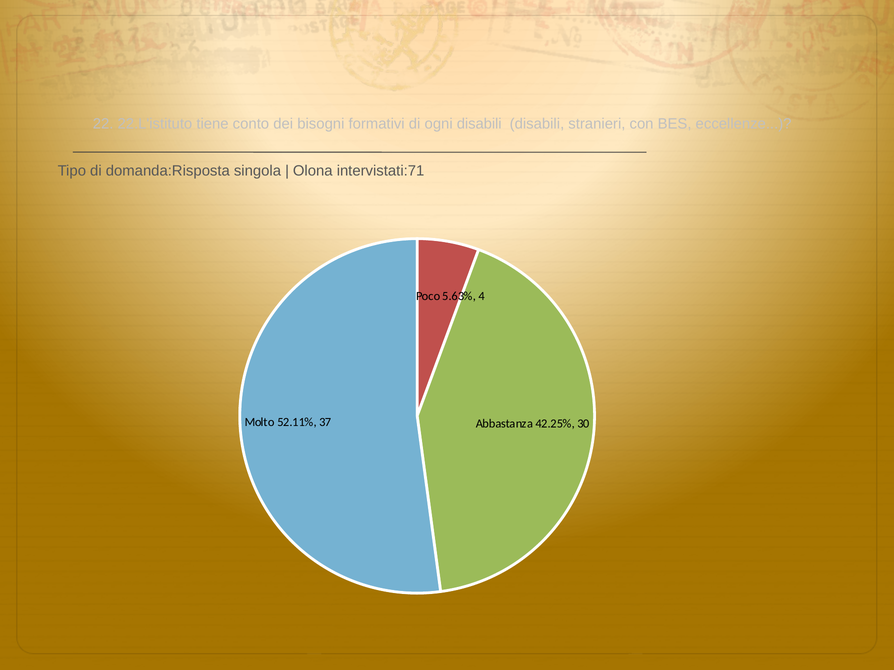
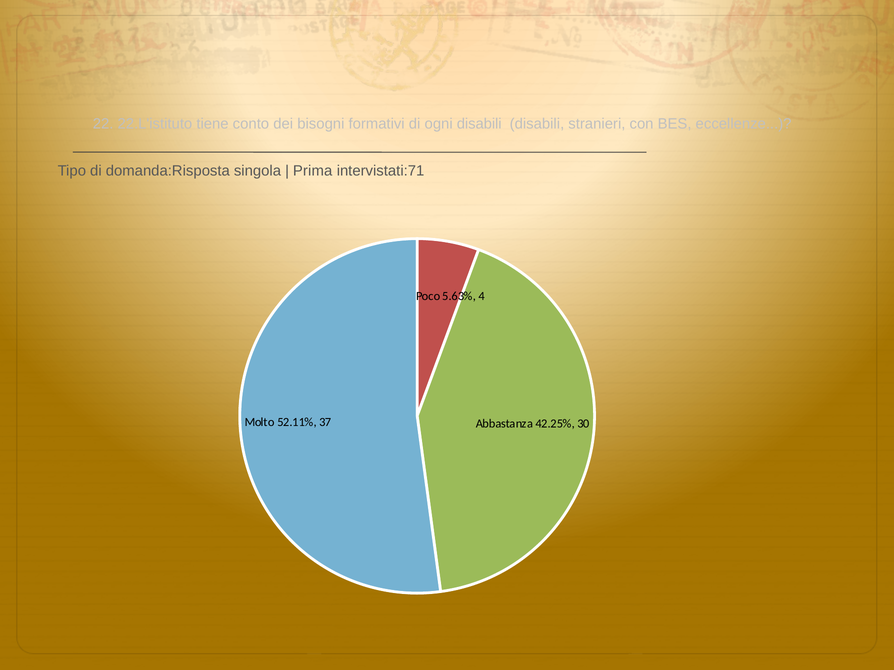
Olona: Olona -> Prima
